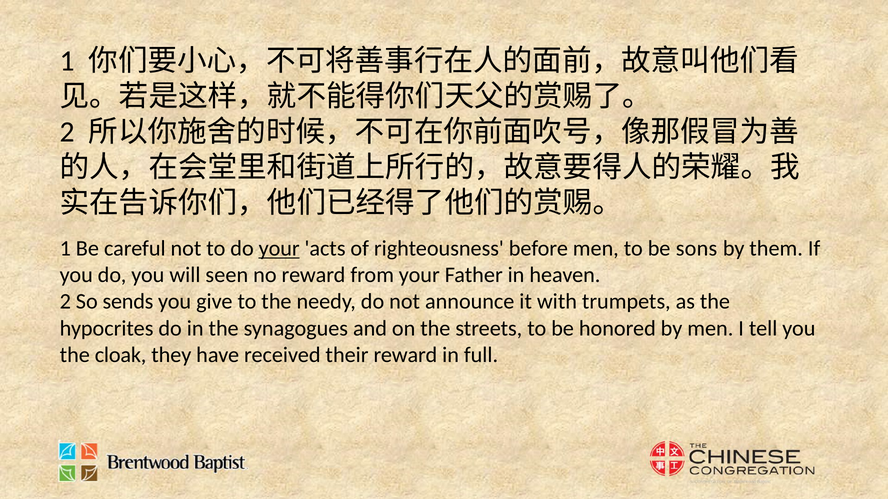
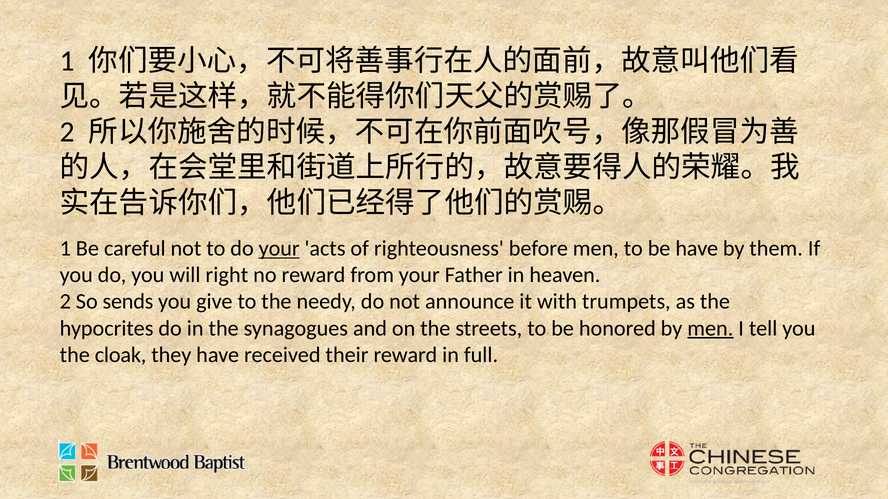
be sons: sons -> have
seen: seen -> right
men at (710, 329) underline: none -> present
